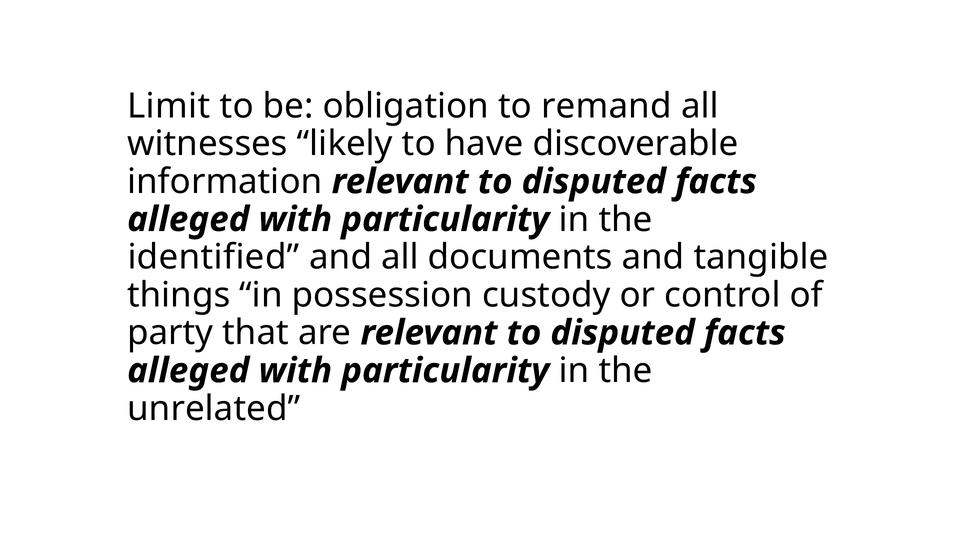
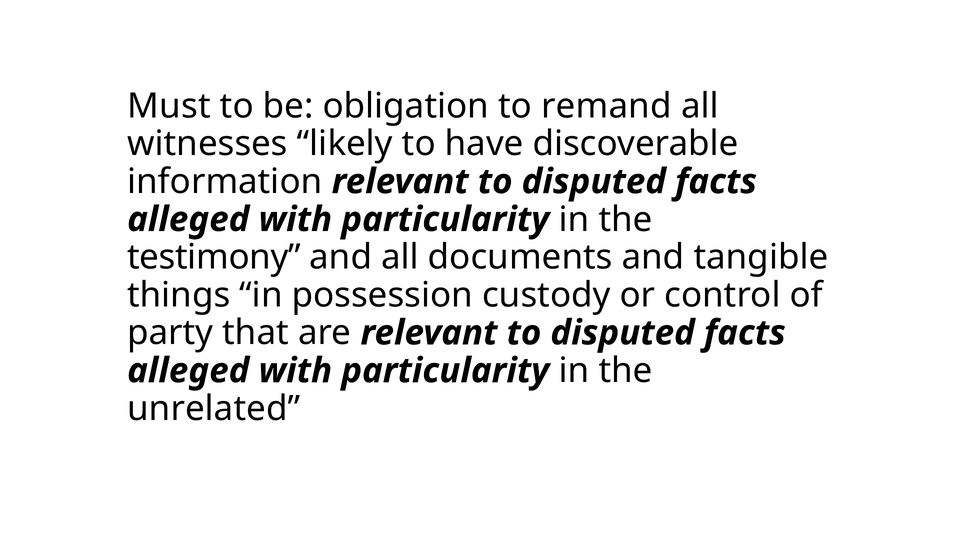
Limit: Limit -> Must
identified: identified -> testimony
